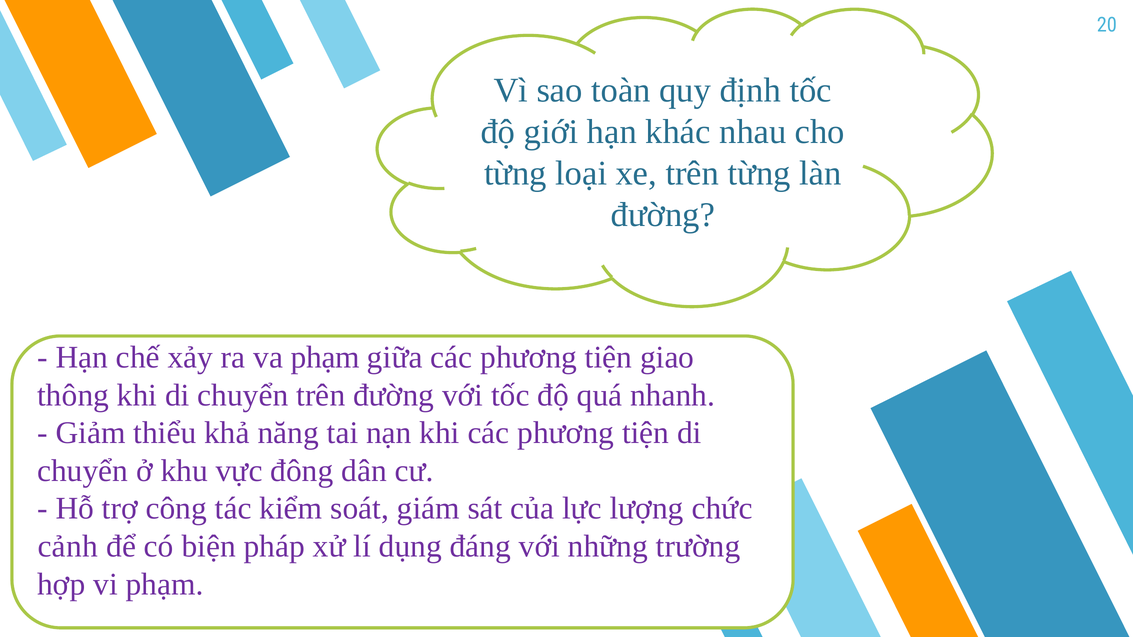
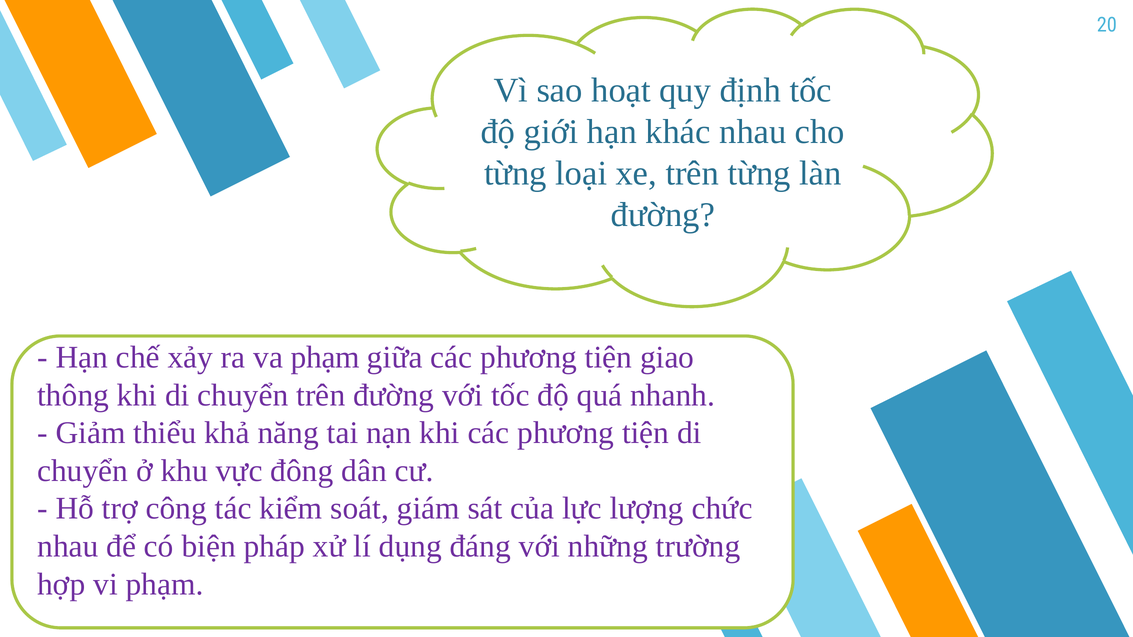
toàn: toàn -> hoạt
cảnh at (68, 547): cảnh -> nhau
